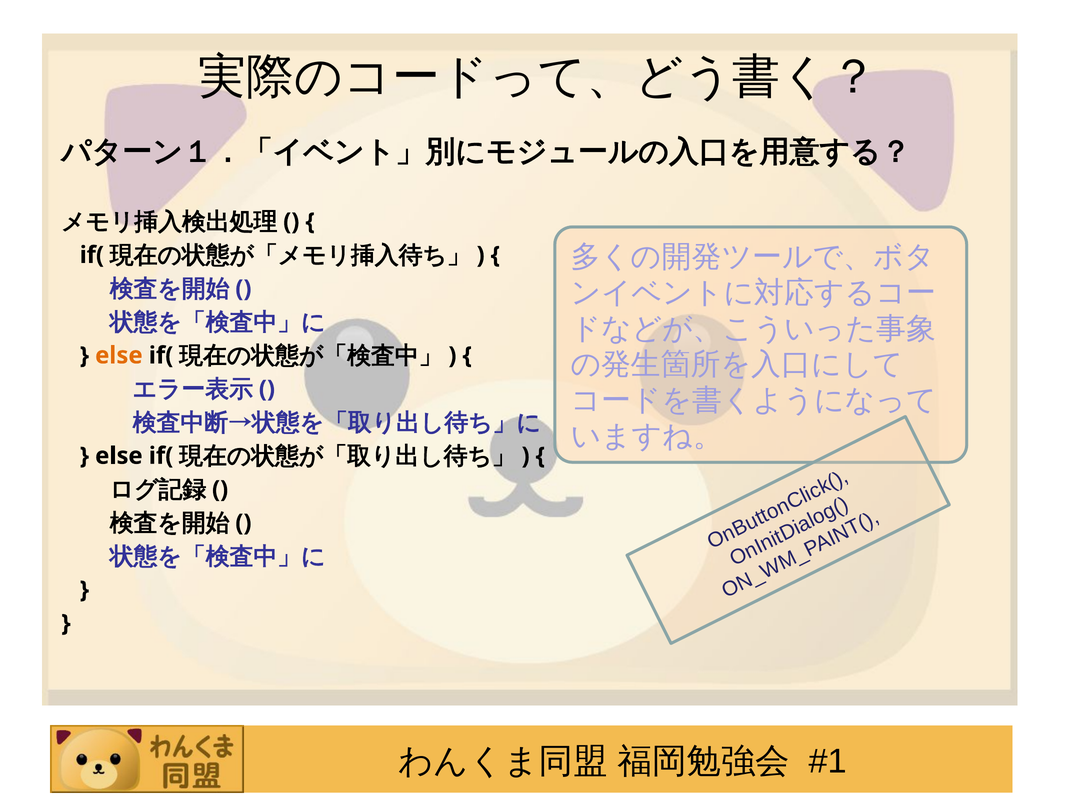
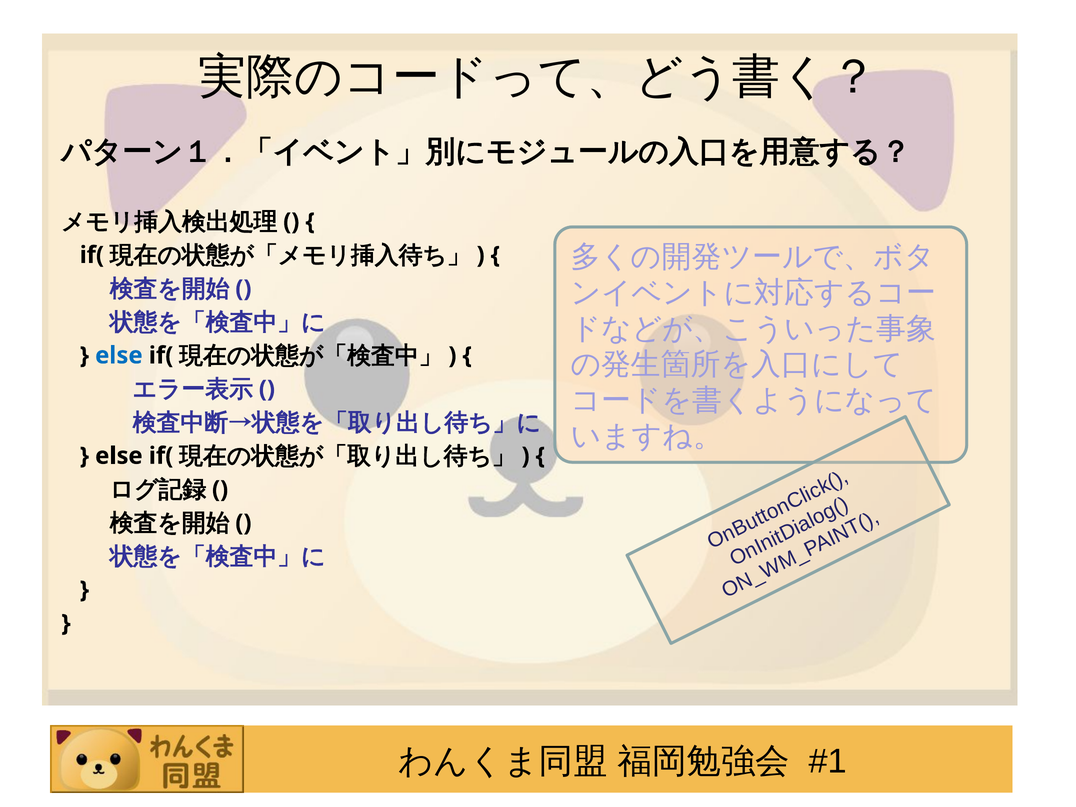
else at (119, 355) colour: orange -> blue
